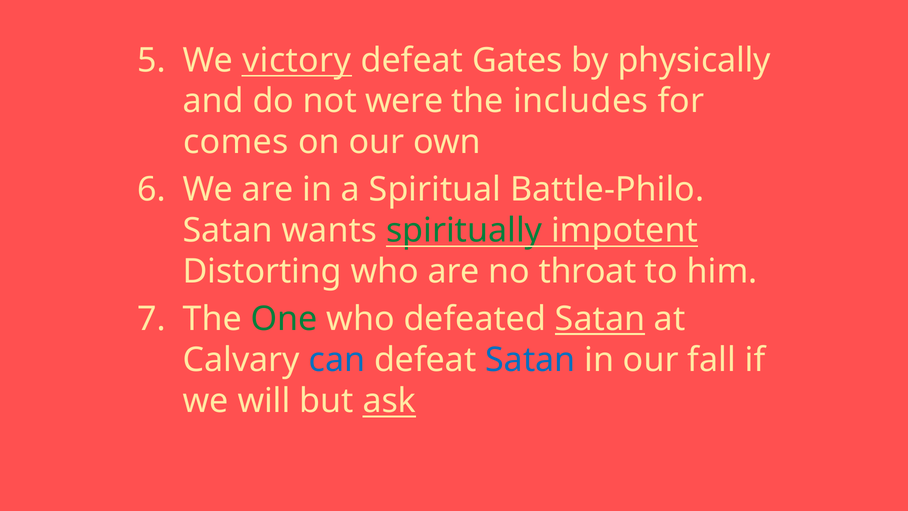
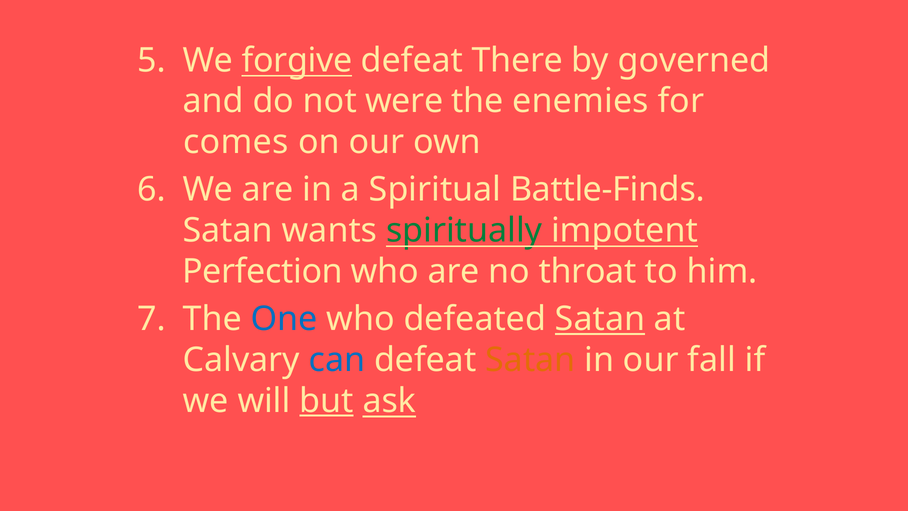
victory: victory -> forgive
Gates: Gates -> There
physically: physically -> governed
includes: includes -> enemies
Battle-Philo: Battle-Philo -> Battle-Finds
Distorting: Distorting -> Perfection
One colour: green -> blue
Satan at (530, 360) colour: blue -> orange
but underline: none -> present
